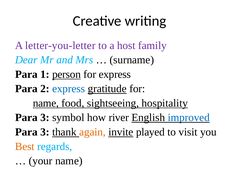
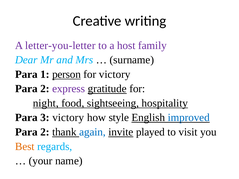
for express: express -> victory
express at (69, 89) colour: blue -> purple
name at (46, 103): name -> night
3 symbol: symbol -> victory
river: river -> style
3 at (45, 132): 3 -> 2
again colour: orange -> blue
